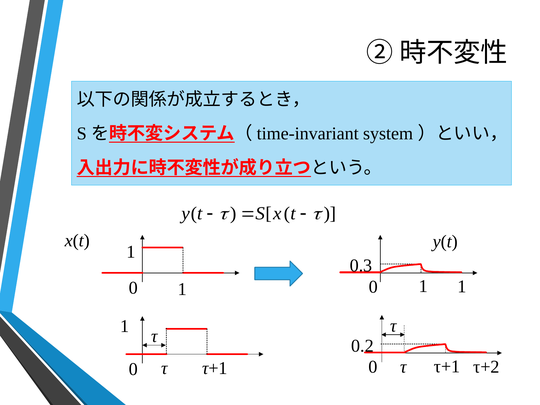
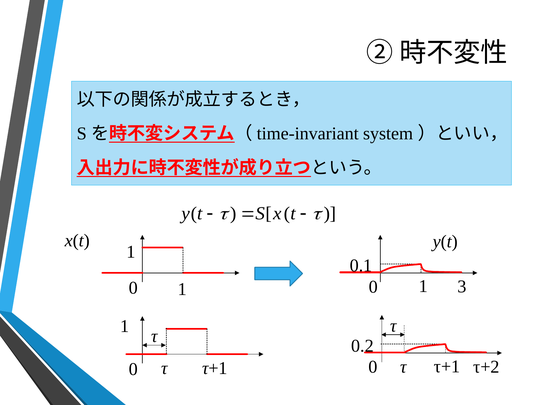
0.3: 0.3 -> 0.1
1 at (462, 287): 1 -> 3
